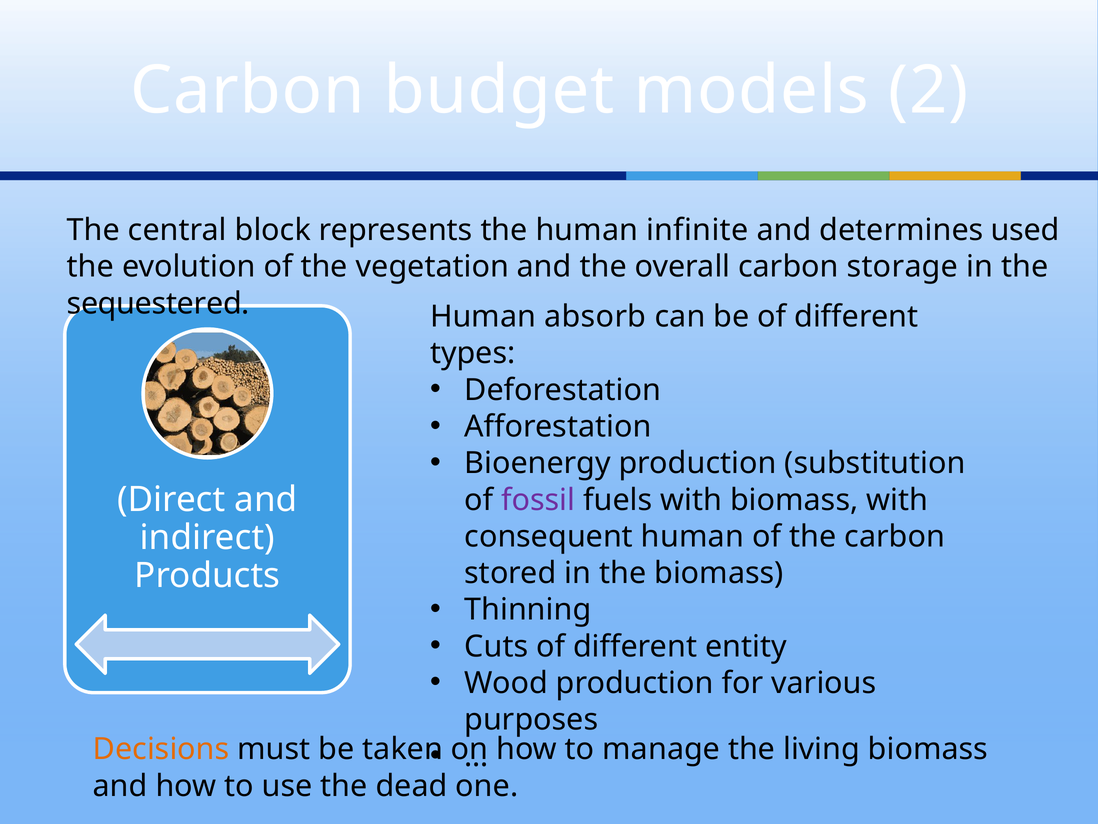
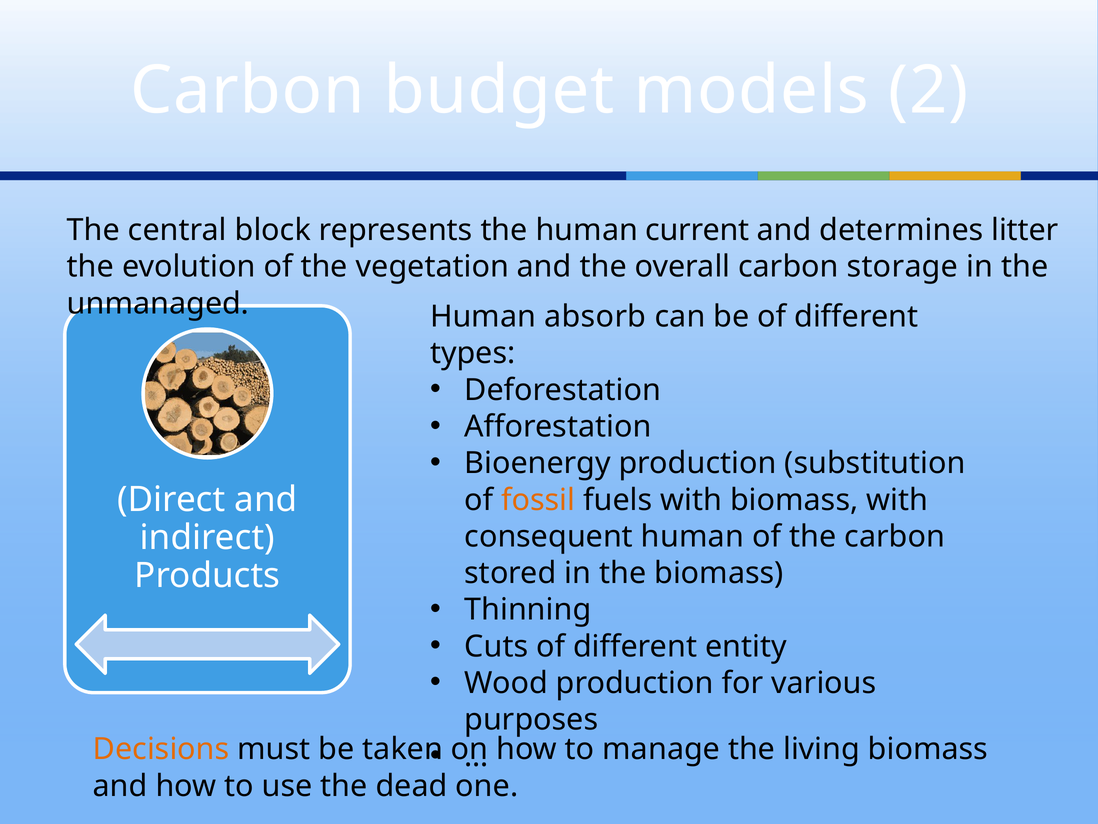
infinite: infinite -> current
used: used -> litter
sequestered: sequestered -> unmanaged
fossil colour: purple -> orange
